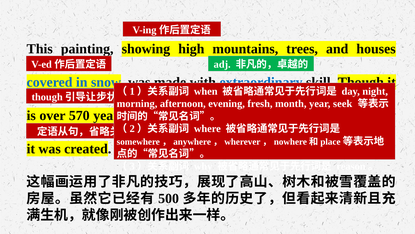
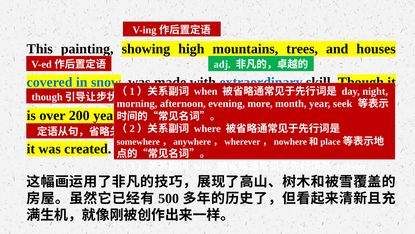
evening fresh: fresh -> more
570: 570 -> 200
